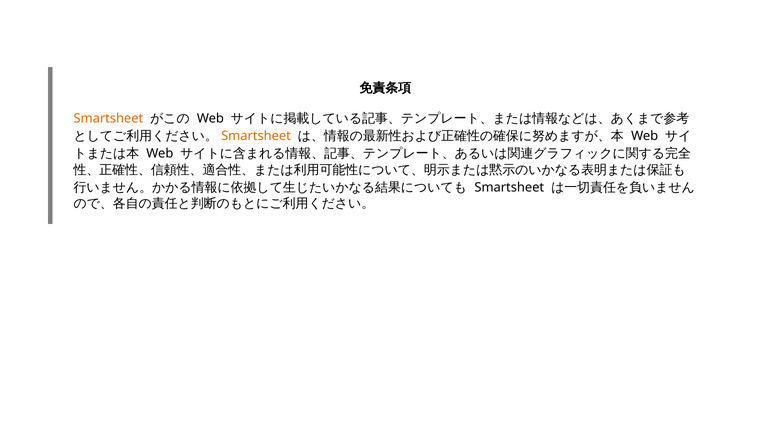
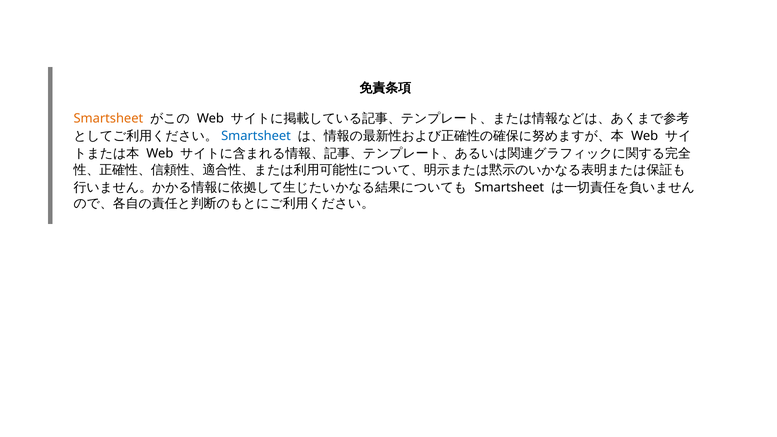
Smartsheet at (256, 136) colour: orange -> blue
